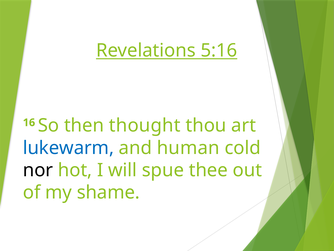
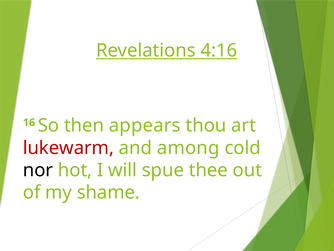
5:16: 5:16 -> 4:16
thought: thought -> appears
lukewarm colour: blue -> red
human: human -> among
